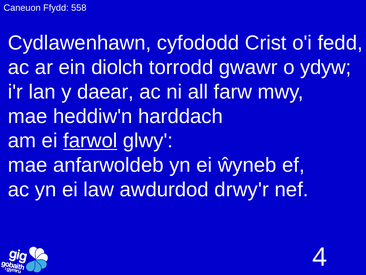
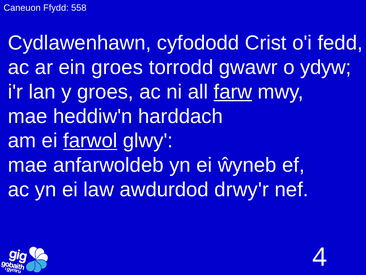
ein diolch: diolch -> groes
y daear: daear -> groes
farw underline: none -> present
